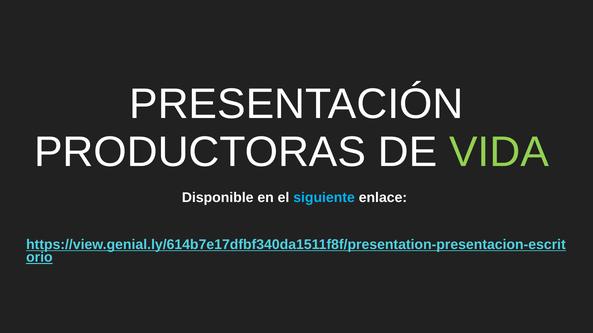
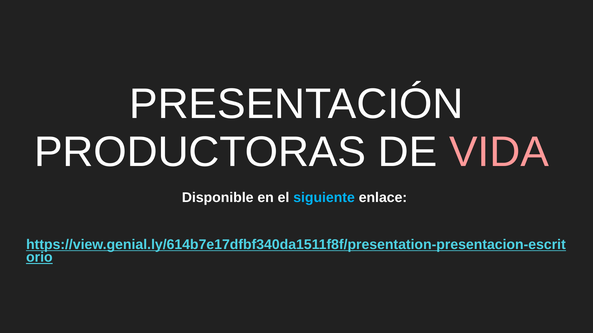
VIDA colour: light green -> pink
